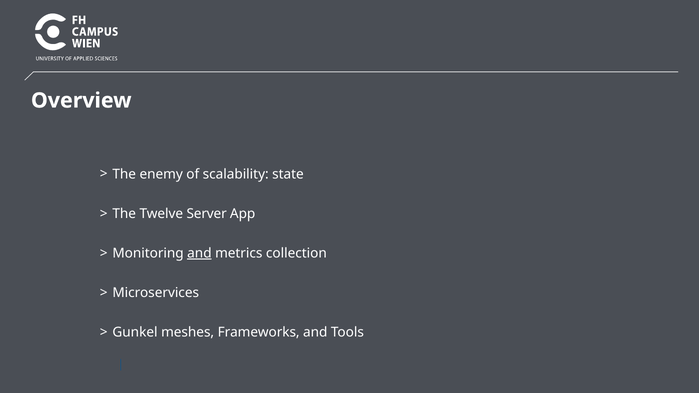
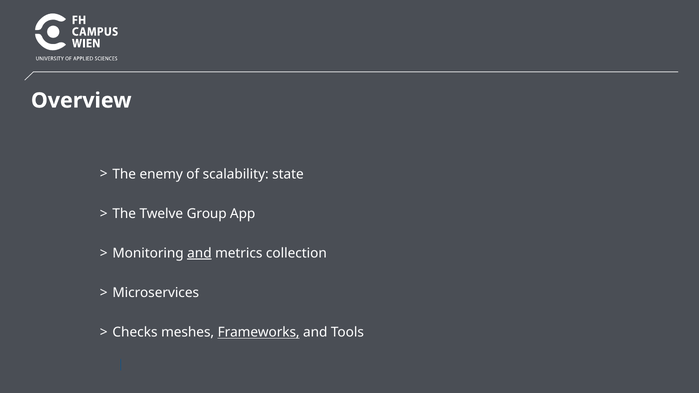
Server: Server -> Group
Gunkel: Gunkel -> Checks
Frameworks underline: none -> present
